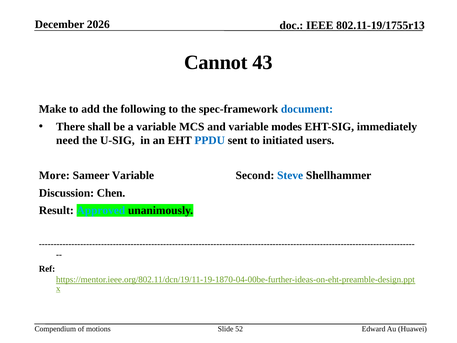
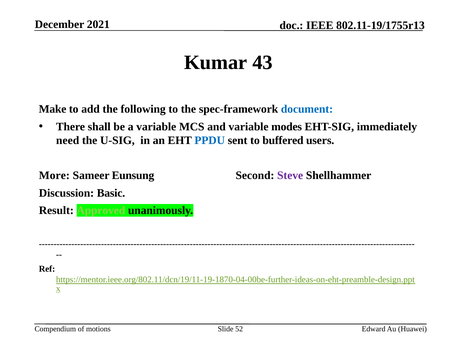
2026: 2026 -> 2021
Cannot: Cannot -> Kumar
initiated: initiated -> buffered
Sameer Variable: Variable -> Eunsung
Steve colour: blue -> purple
Chen: Chen -> Basic
Approved colour: light blue -> light green
